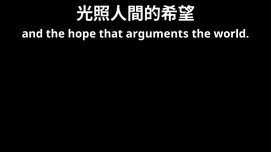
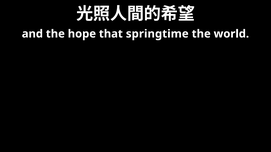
arguments: arguments -> springtime
